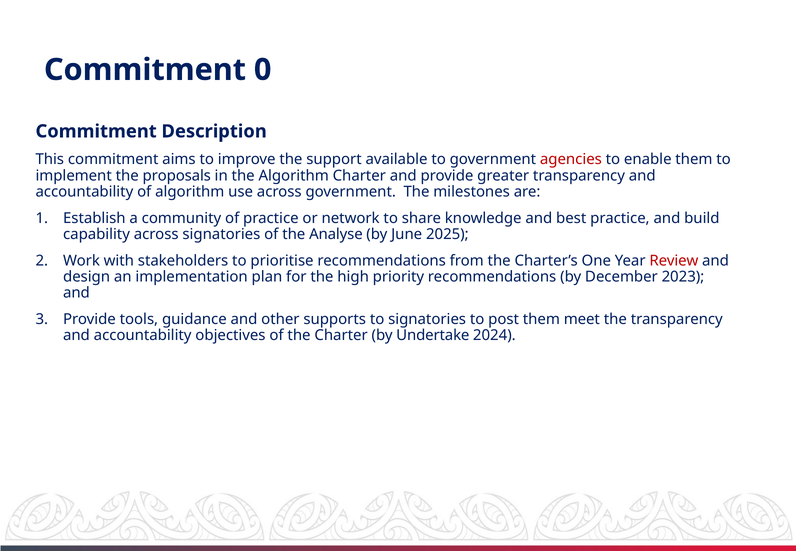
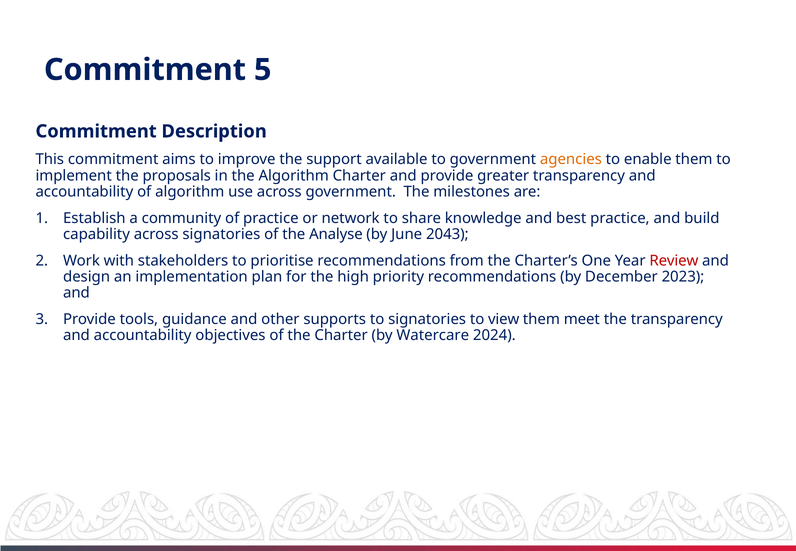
0: 0 -> 5
agencies colour: red -> orange
2025: 2025 -> 2043
post: post -> view
Undertake: Undertake -> Watercare
